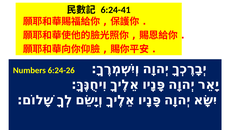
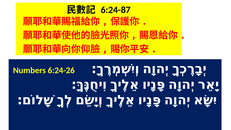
6:24-41: 6:24-41 -> 6:24-87
